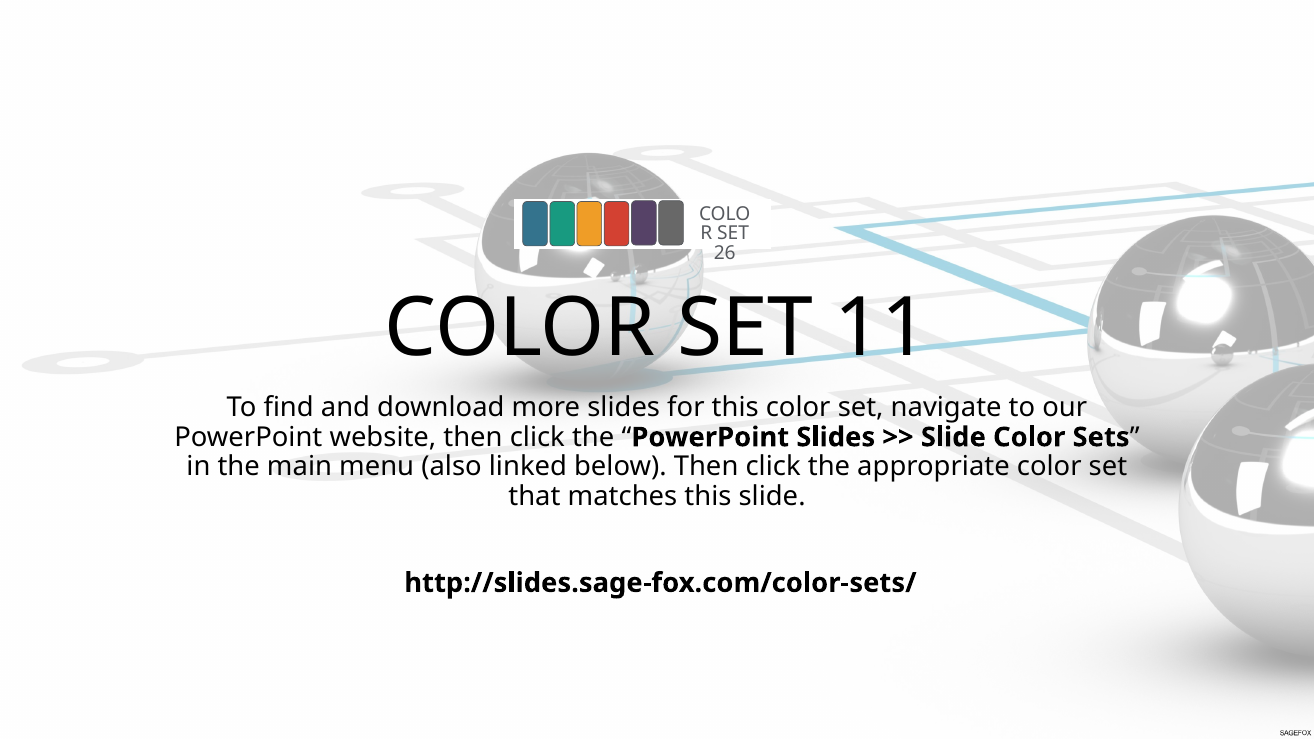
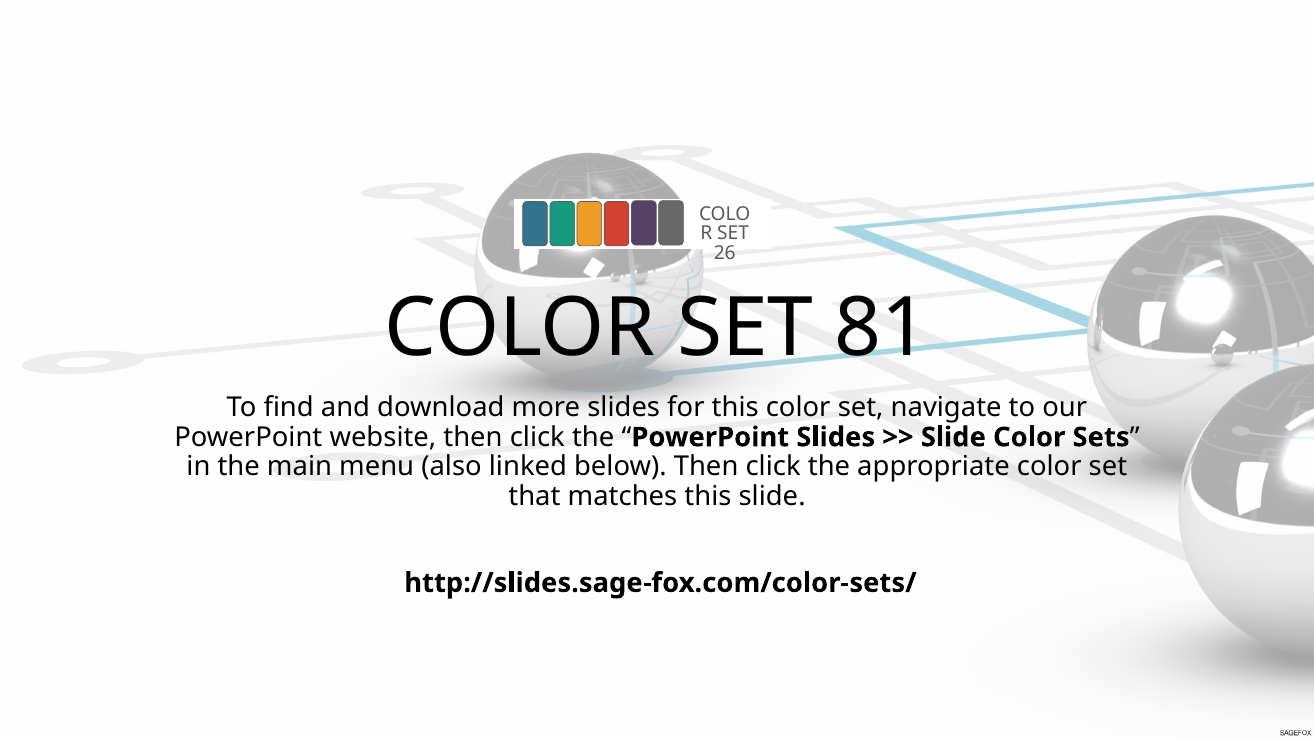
11: 11 -> 81
